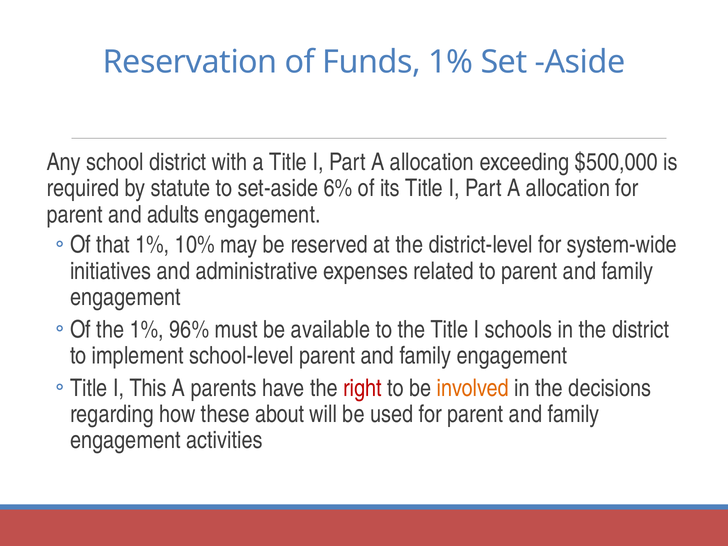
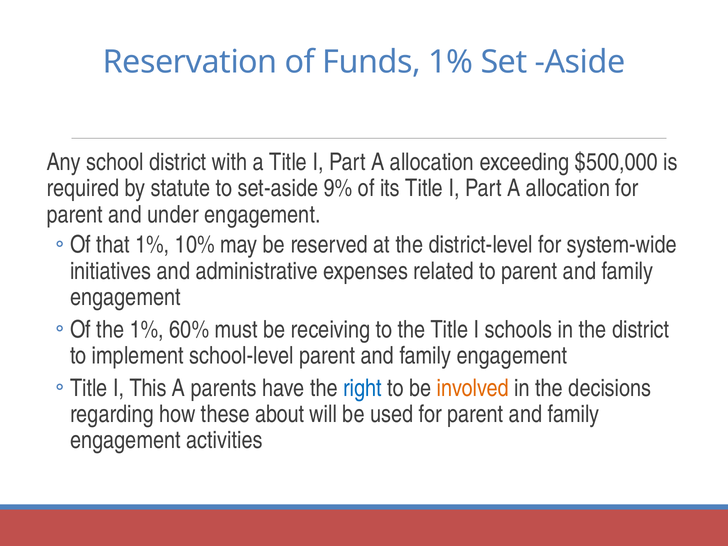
6%: 6% -> 9%
adults: adults -> under
96%: 96% -> 60%
available: available -> receiving
right colour: red -> blue
